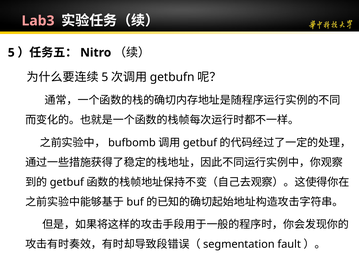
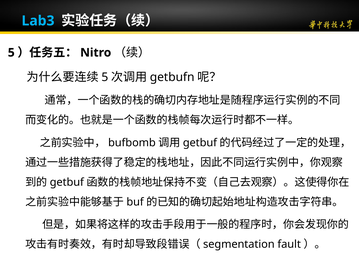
Lab3 colour: pink -> light blue
